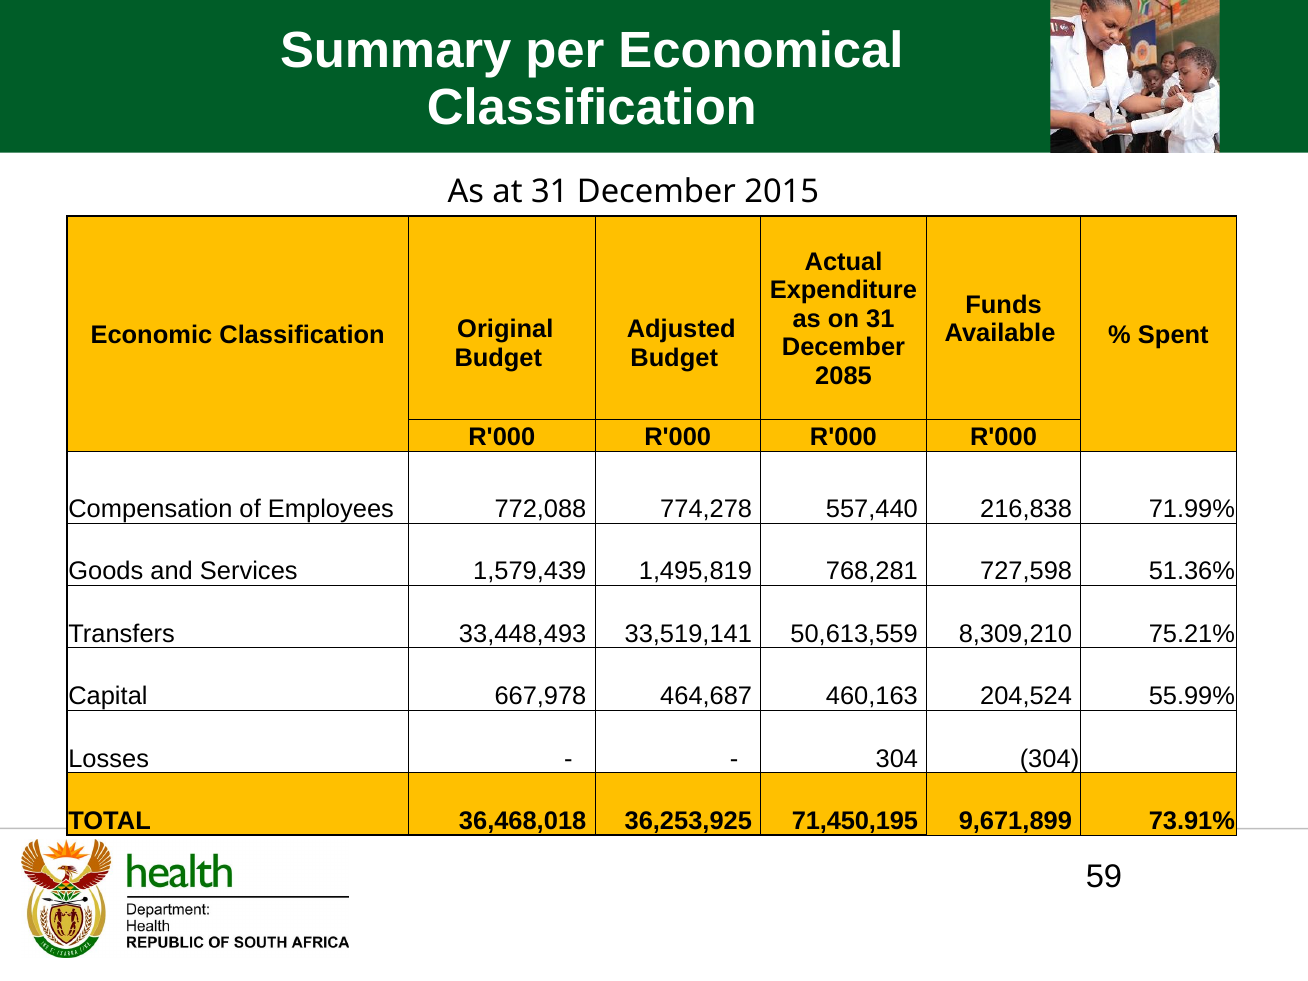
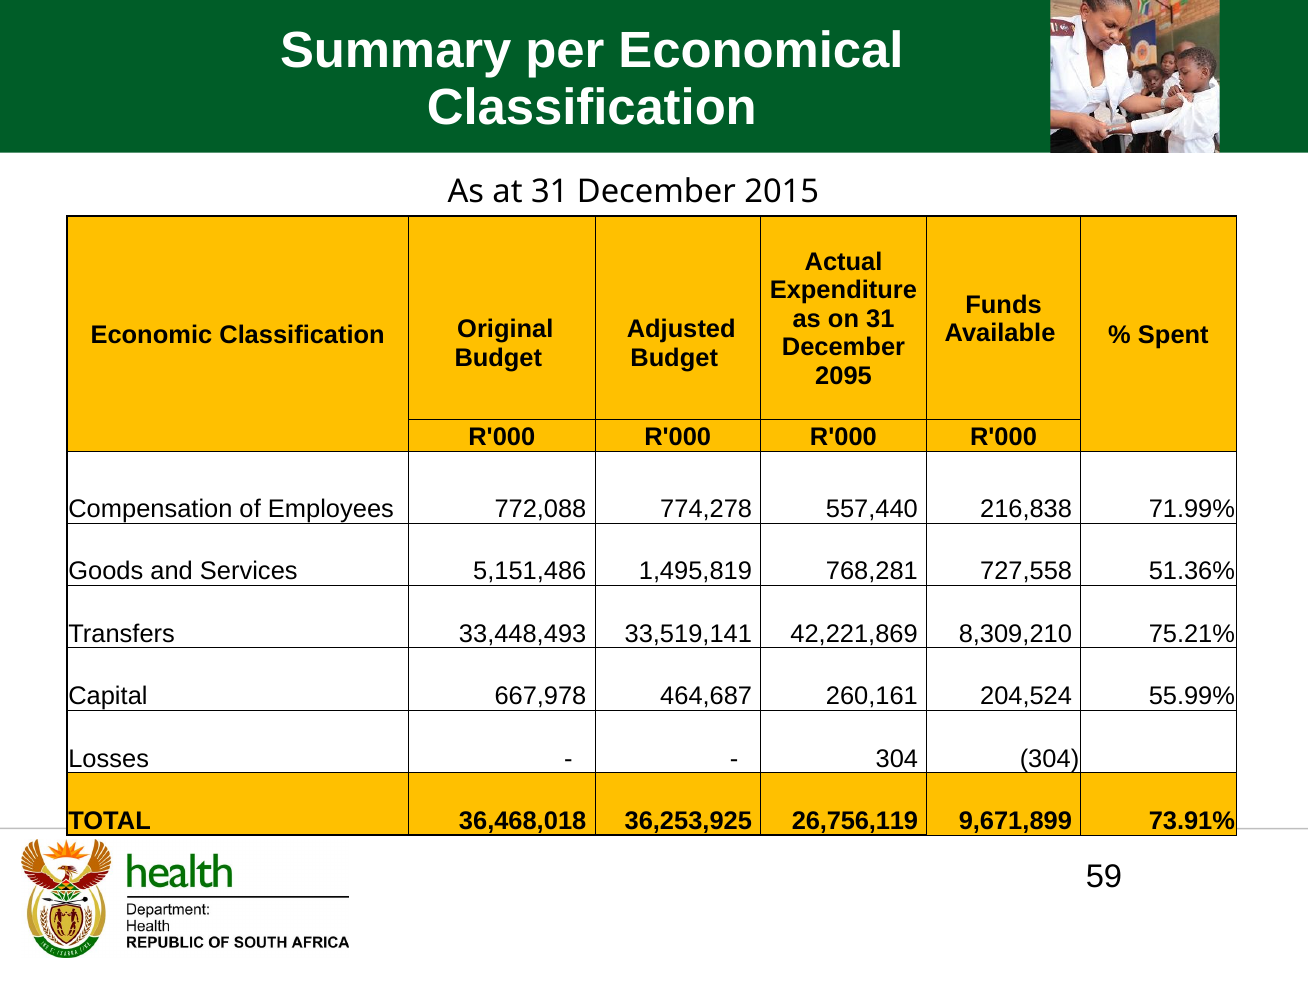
2085: 2085 -> 2095
1,579,439: 1,579,439 -> 5,151,486
727,598: 727,598 -> 727,558
50,613,559: 50,613,559 -> 42,221,869
460,163: 460,163 -> 260,161
71,450,195: 71,450,195 -> 26,756,119
